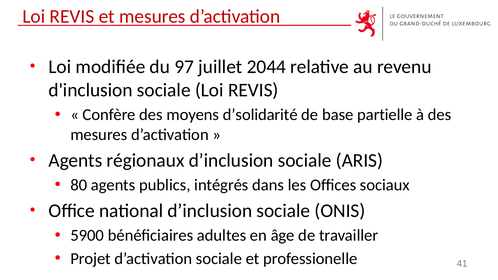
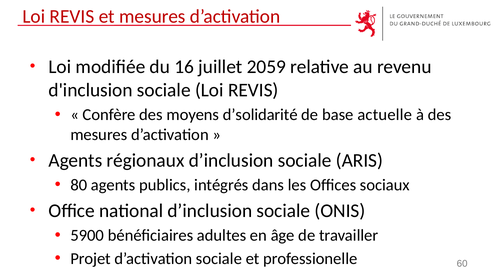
97: 97 -> 16
2044: 2044 -> 2059
partielle: partielle -> actuelle
41: 41 -> 60
